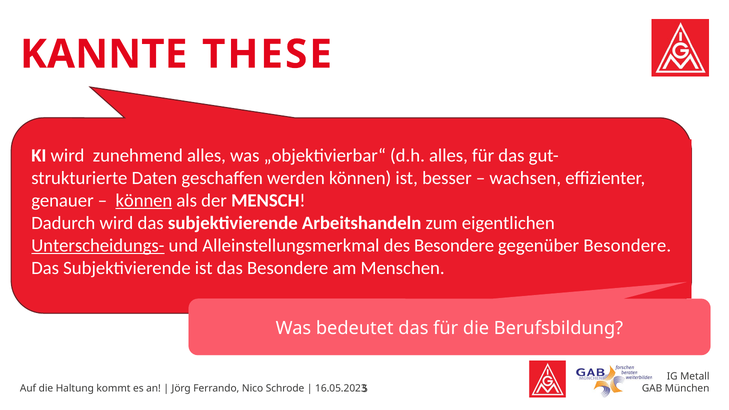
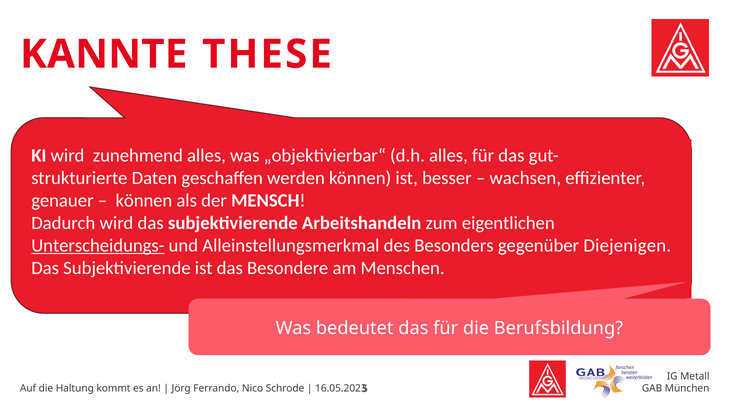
können at (144, 201) underline: present -> none
des Besondere: Besondere -> Besonders
gegenüber Besondere: Besondere -> Diejenigen
